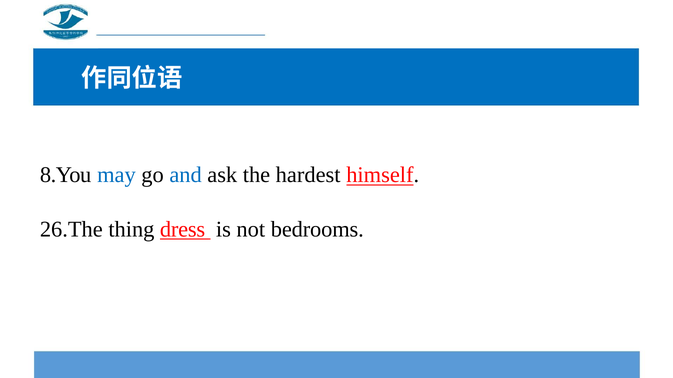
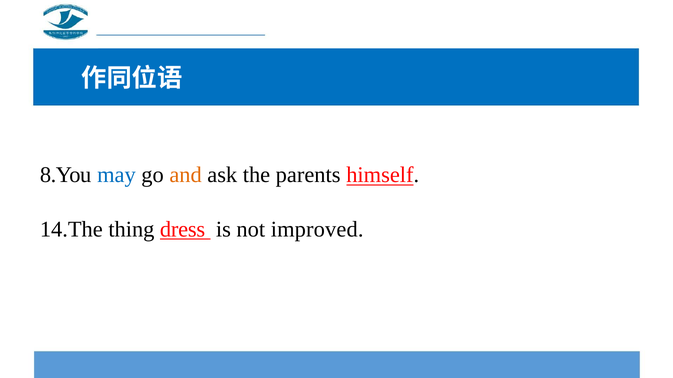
and colour: blue -> orange
hardest: hardest -> parents
26.The: 26.The -> 14.The
bedrooms: bedrooms -> improved
